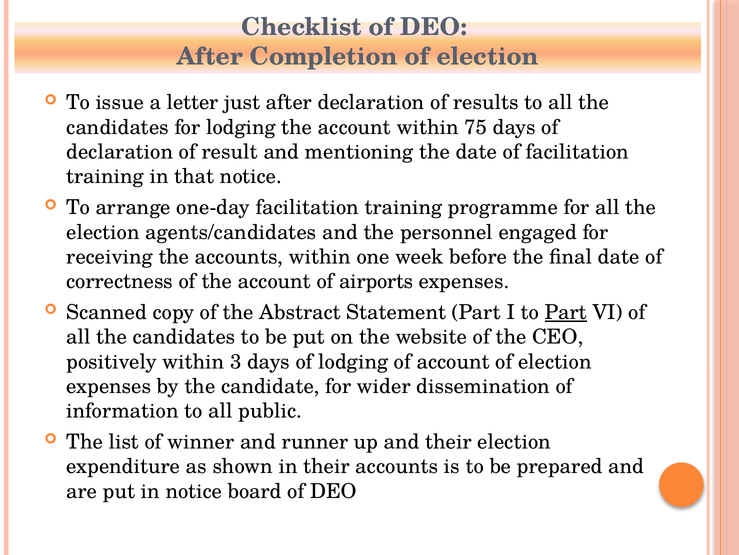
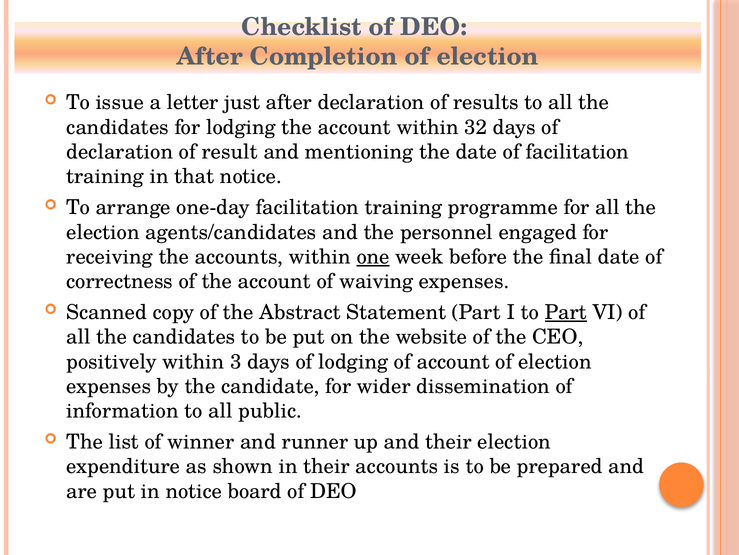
75: 75 -> 32
one underline: none -> present
airports: airports -> waiving
